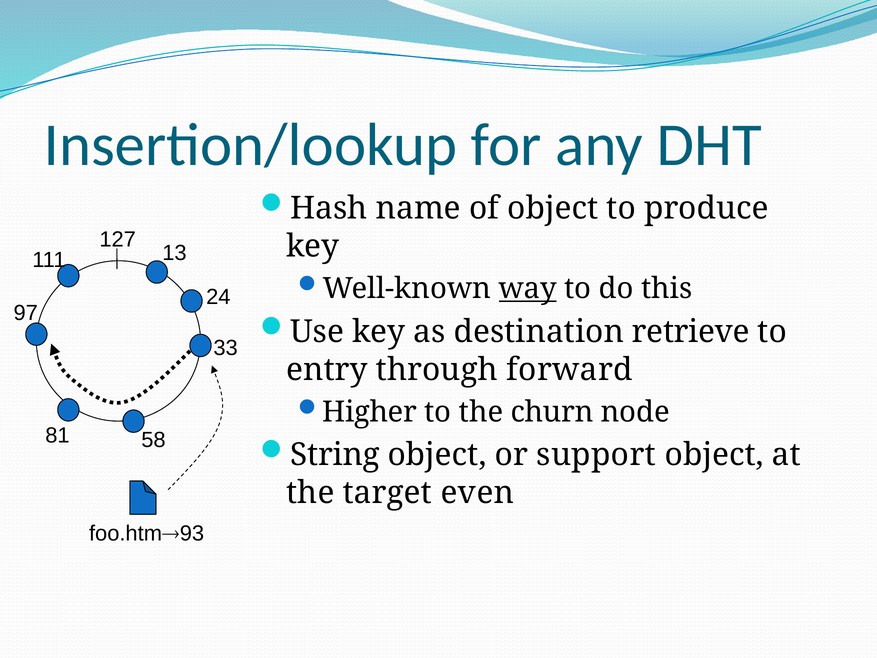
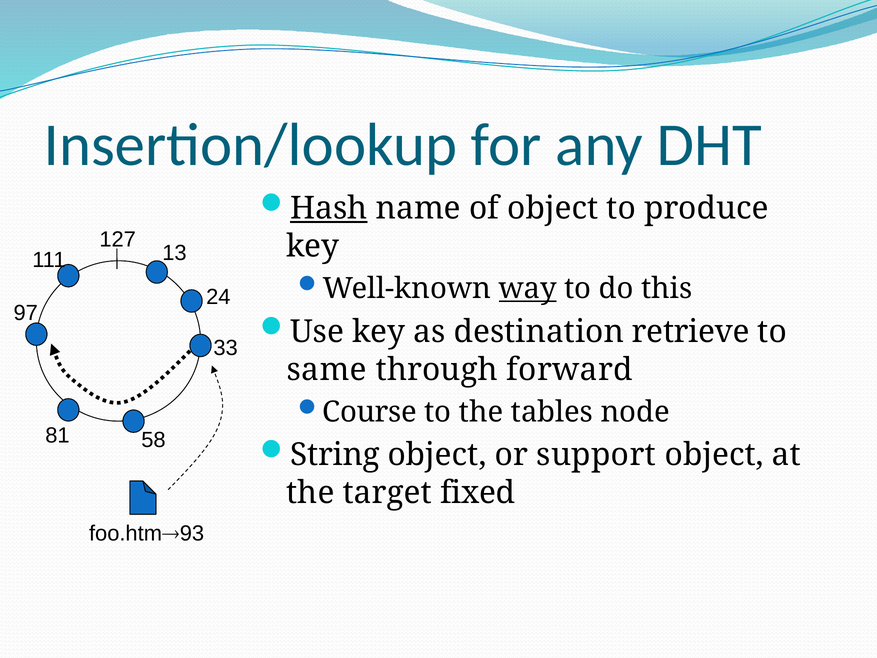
Hash underline: none -> present
entry: entry -> same
Higher: Higher -> Course
churn: churn -> tables
even: even -> fixed
